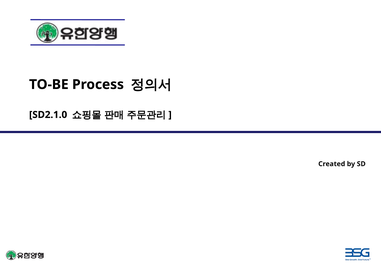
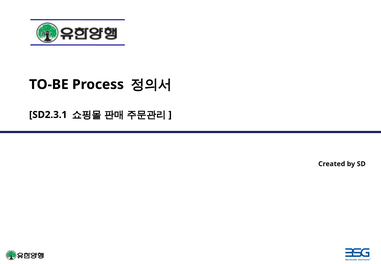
SD2.1.0: SD2.1.0 -> SD2.3.1
